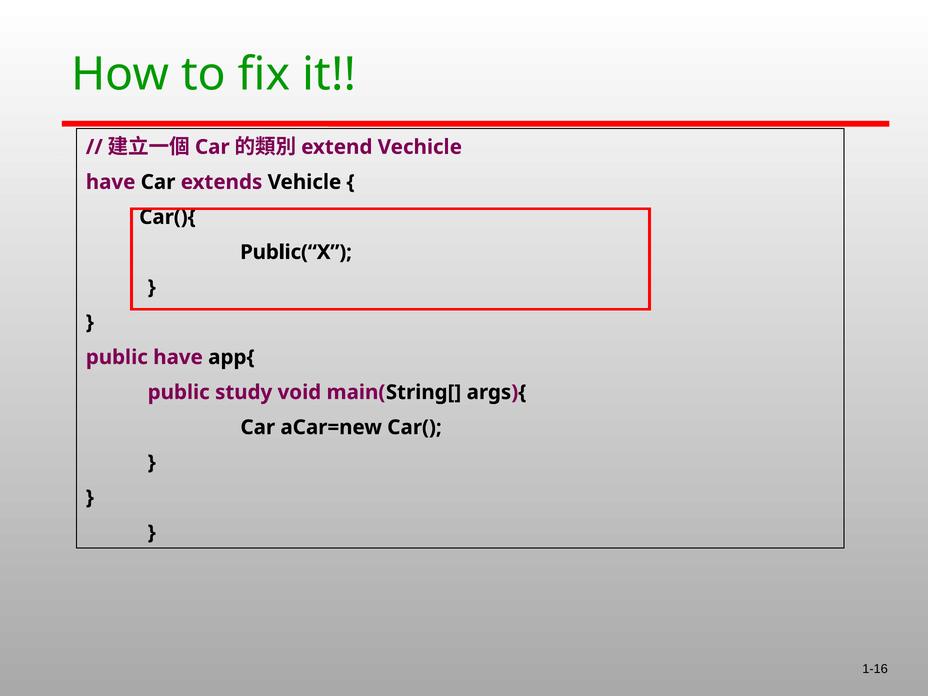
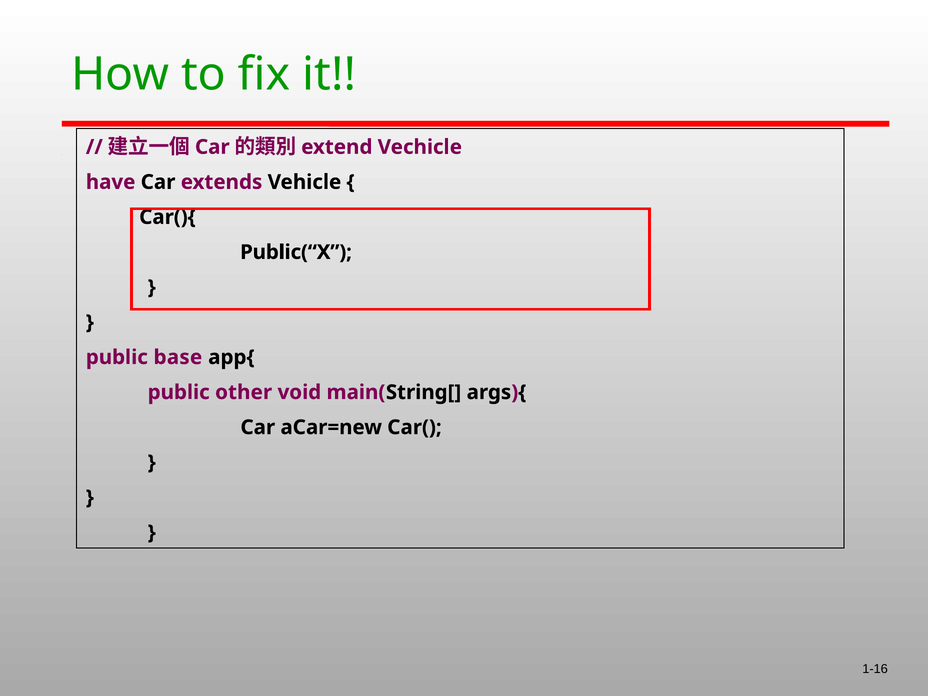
public have: have -> base
study: study -> other
